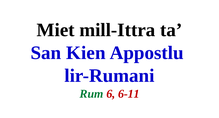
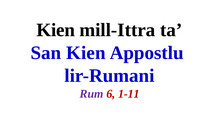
Miet at (56, 30): Miet -> Kien
Rum colour: green -> purple
6-11: 6-11 -> 1-11
